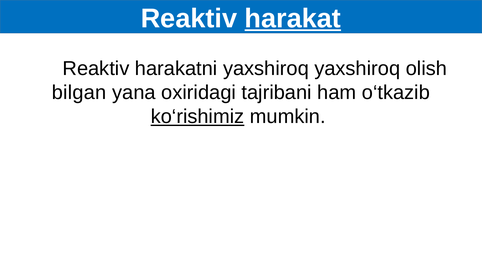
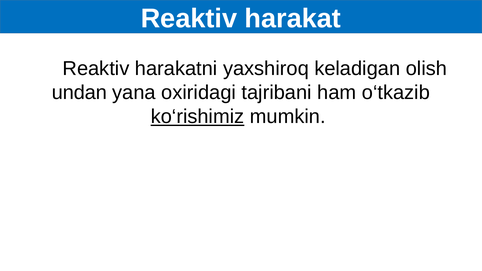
harakat underline: present -> none
yaxshiroq yaxshiroq: yaxshiroq -> keladigan
bilgan: bilgan -> undan
